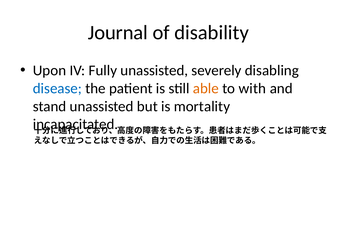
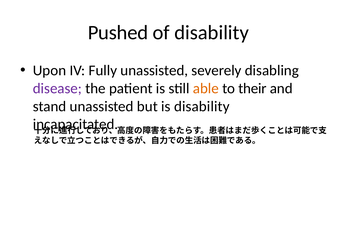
Journal: Journal -> Pushed
disease colour: blue -> purple
with: with -> their
is mortality: mortality -> disability
